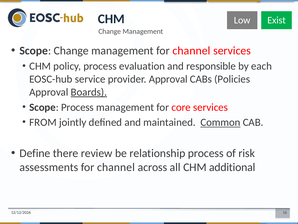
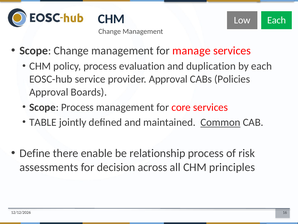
Low Exist: Exist -> Each
management for channel: channel -> manage
responsible: responsible -> duplication
Boards underline: present -> none
FROM: FROM -> TABLE
review: review -> enable
assessments for channel: channel -> decision
additional: additional -> principles
